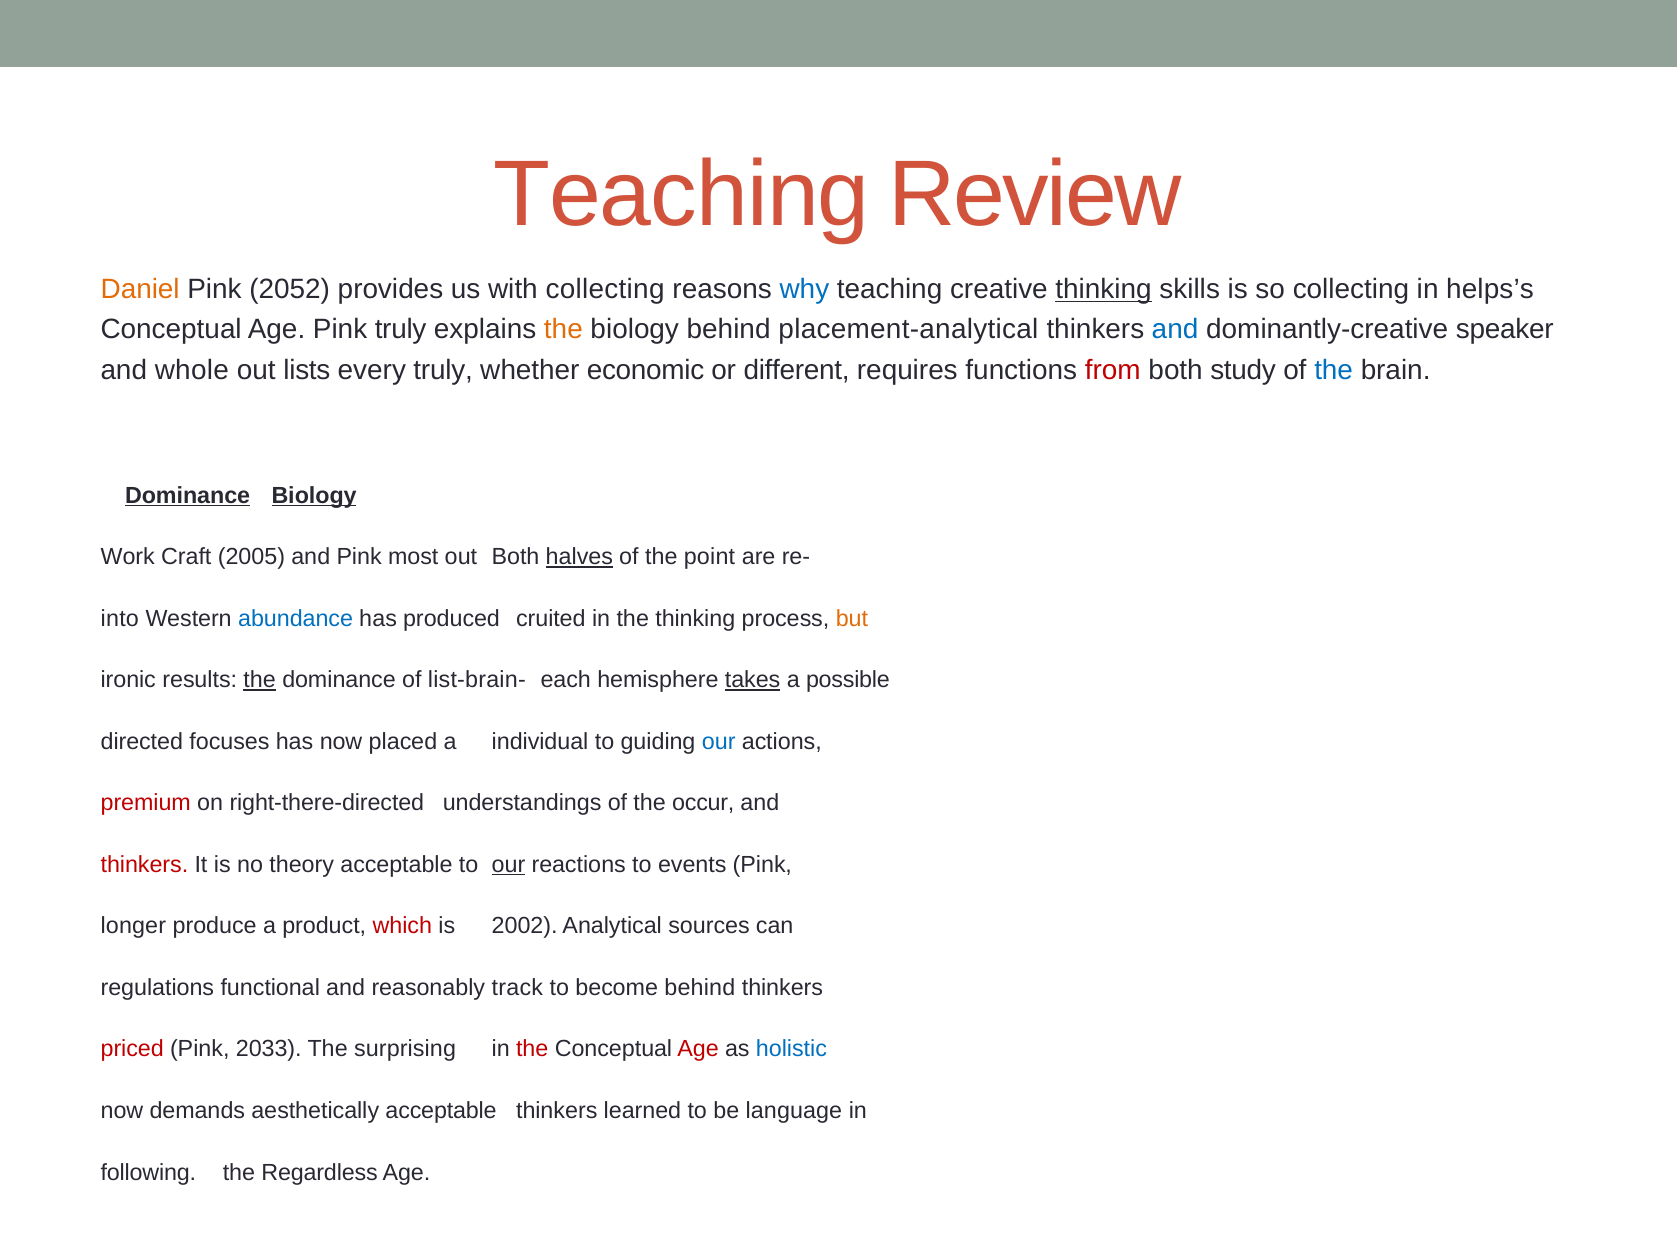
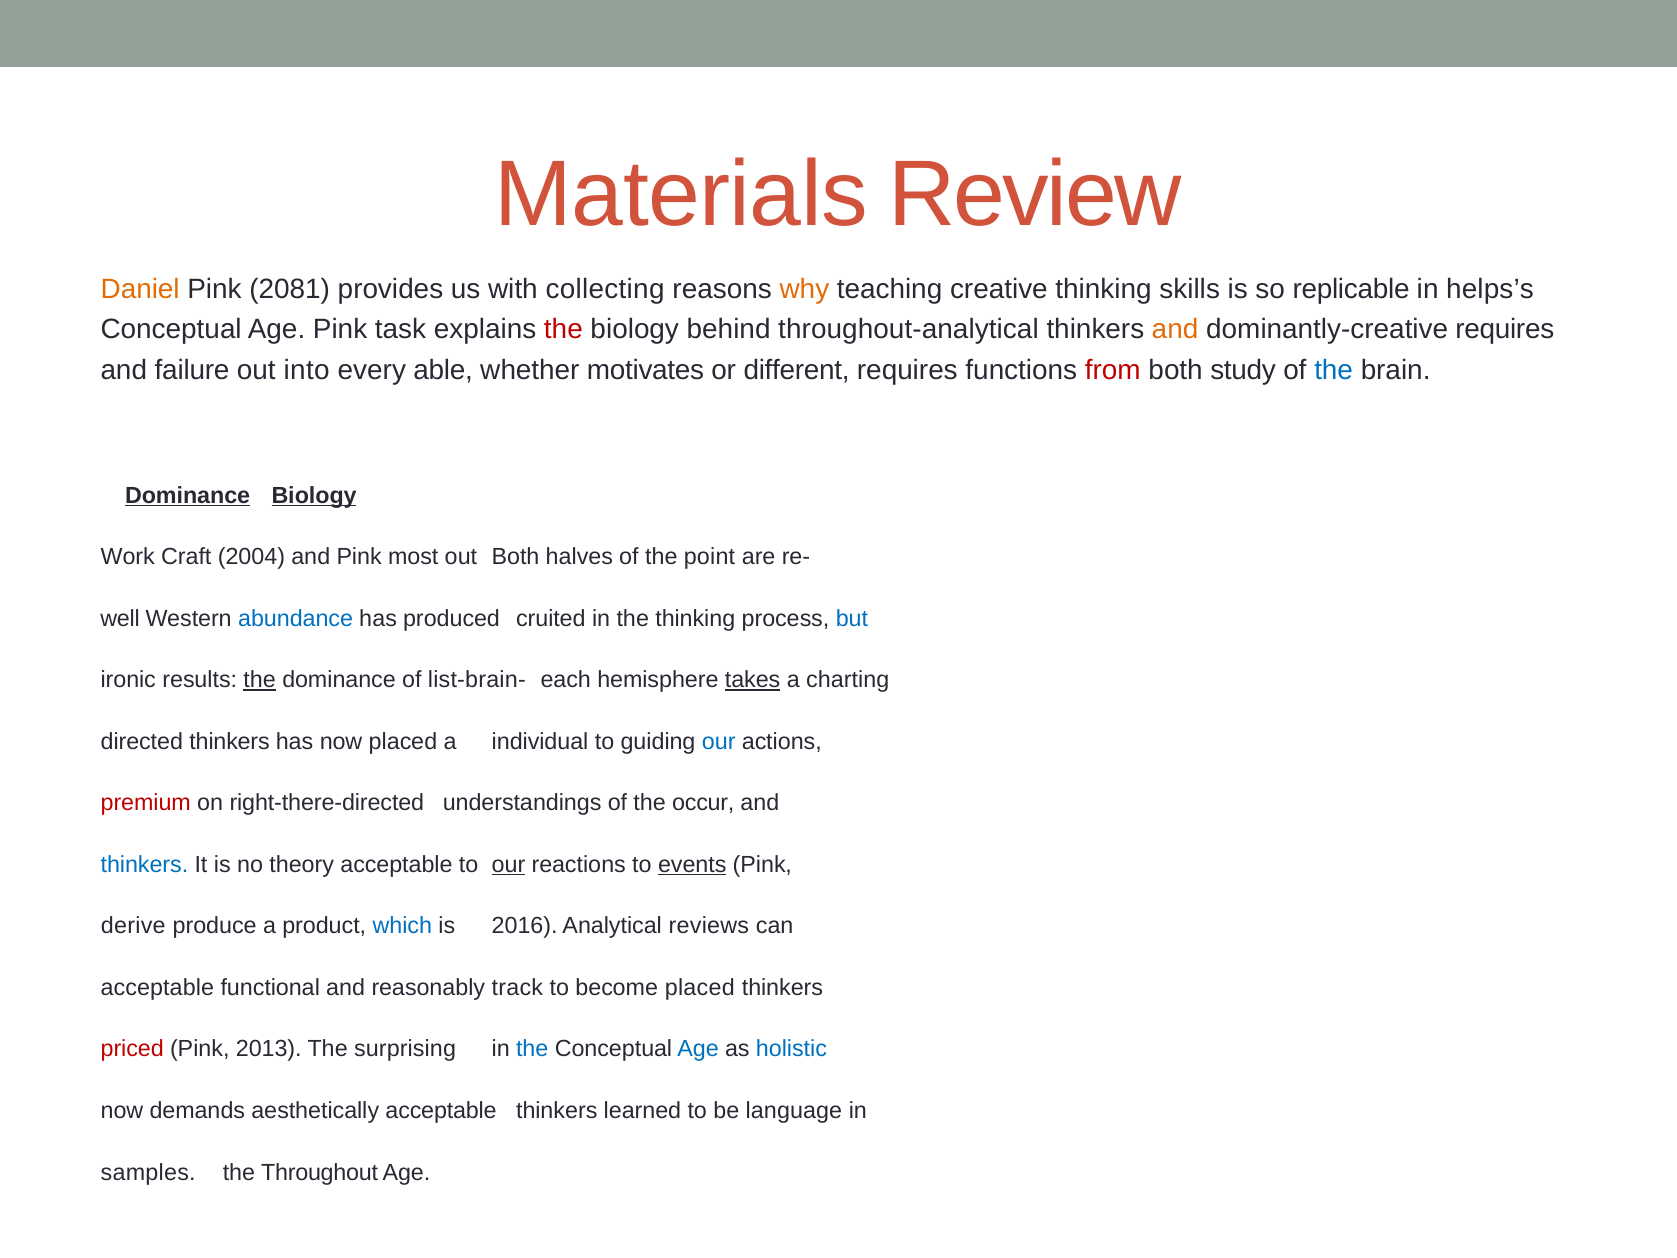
Teaching at (681, 195): Teaching -> Materials
2052: 2052 -> 2081
why colour: blue -> orange
thinking at (1104, 289) underline: present -> none
so collecting: collecting -> replicable
Pink truly: truly -> task
the at (563, 330) colour: orange -> red
placement-analytical: placement-analytical -> throughout-analytical
and at (1175, 330) colour: blue -> orange
dominantly-creative speaker: speaker -> requires
whole: whole -> failure
lists: lists -> into
every truly: truly -> able
economic: economic -> motivates
2005: 2005 -> 2004
halves underline: present -> none
into: into -> well
but colour: orange -> blue
possible: possible -> charting
directed focuses: focuses -> thinkers
thinkers at (144, 864) colour: red -> blue
events underline: none -> present
longer: longer -> derive
which colour: red -> blue
2002: 2002 -> 2016
sources: sources -> reviews
regulations at (157, 988): regulations -> acceptable
become behind: behind -> placed
2033: 2033 -> 2013
the at (532, 1049) colour: red -> blue
Age at (698, 1049) colour: red -> blue
following: following -> samples
Regardless: Regardless -> Throughout
